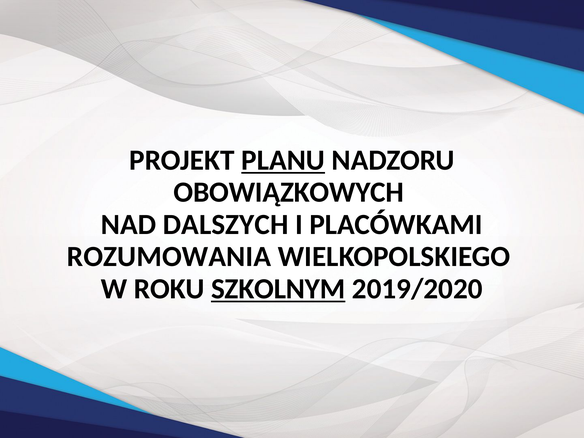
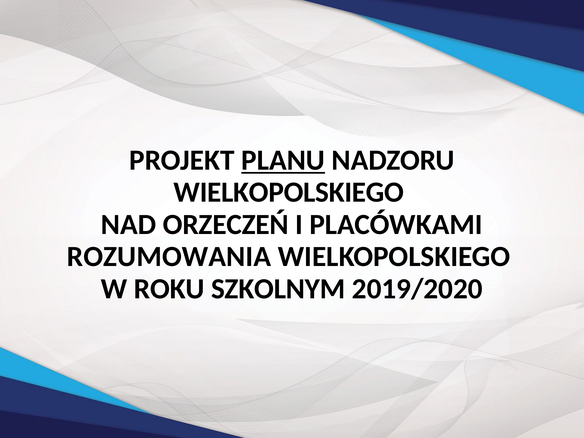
OBOWIĄZKOWYCH at (289, 192): OBOWIĄZKOWYCH -> WIELKOPOLSKIEGO
DALSZYCH: DALSZYCH -> ORZECZEŃ
SZKOLNYM underline: present -> none
